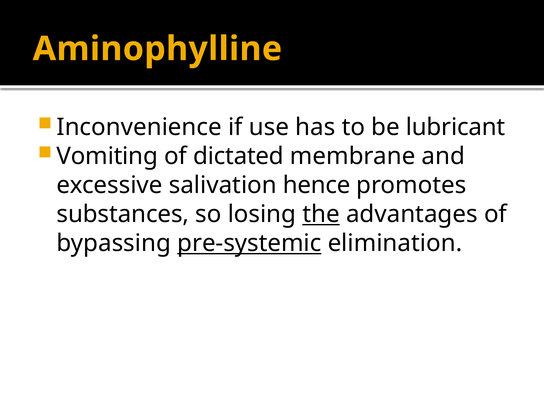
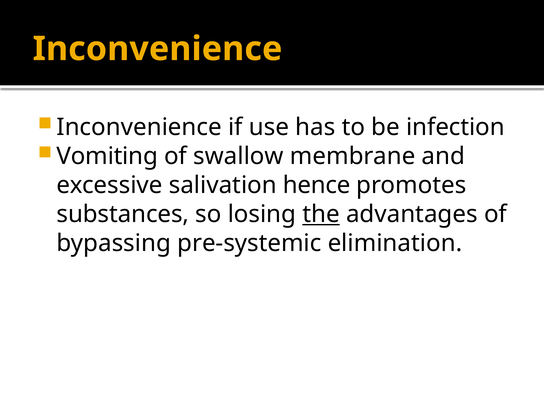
Aminophylline at (157, 49): Aminophylline -> Inconvenience
lubricant: lubricant -> infection
dictated: dictated -> swallow
pre-systemic underline: present -> none
